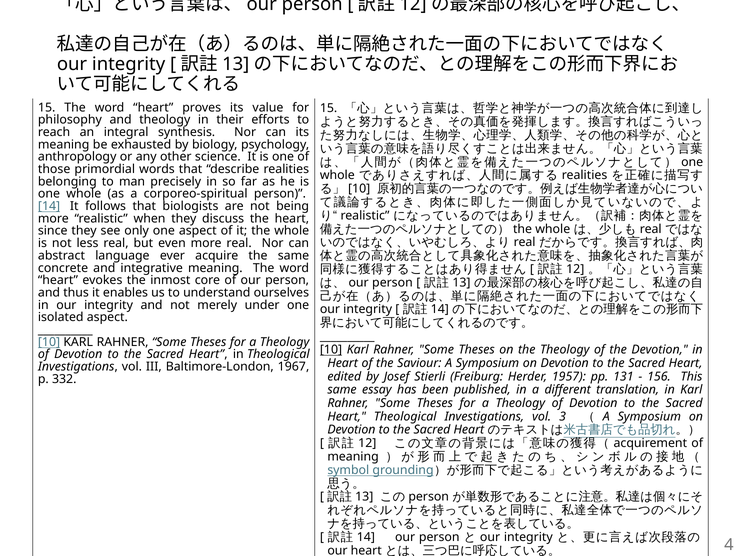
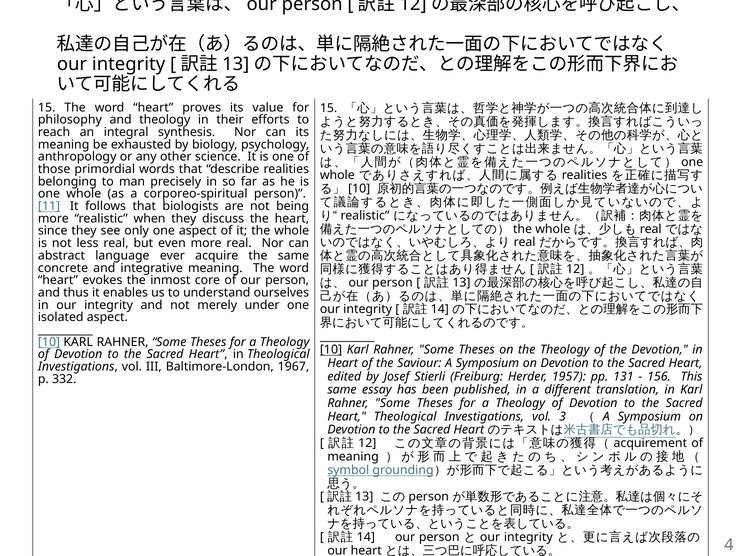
14 at (49, 206): 14 -> 11
